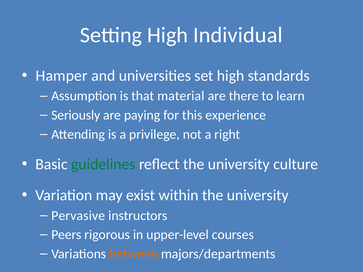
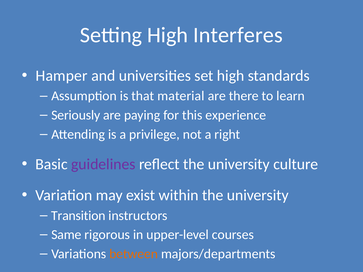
Individual: Individual -> Interferes
guidelines colour: green -> purple
Pervasive: Pervasive -> Transition
Peers: Peers -> Same
